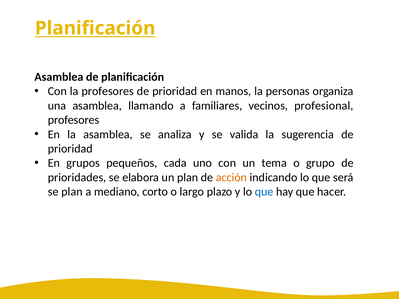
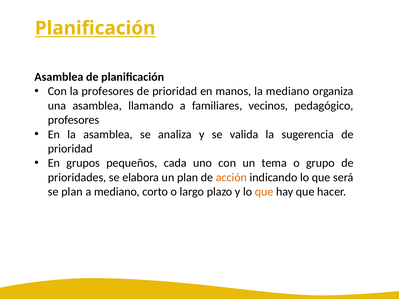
la personas: personas -> mediano
profesional: profesional -> pedagógico
que at (264, 192) colour: blue -> orange
